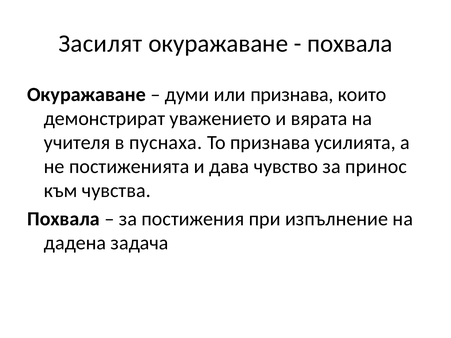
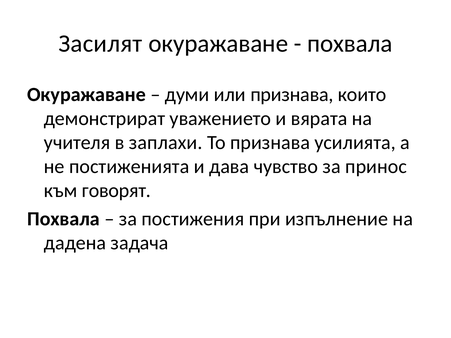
пуснаха: пуснаха -> заплахи
чувства: чувства -> говорят
